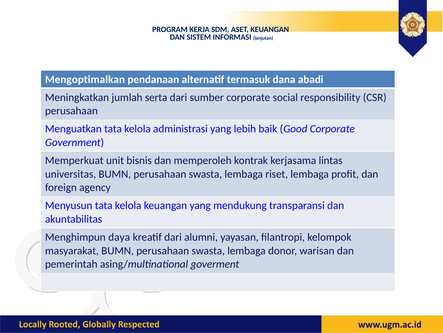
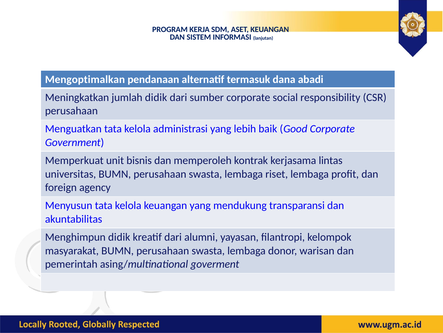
jumlah serta: serta -> didik
Menghimpun daya: daya -> didik
